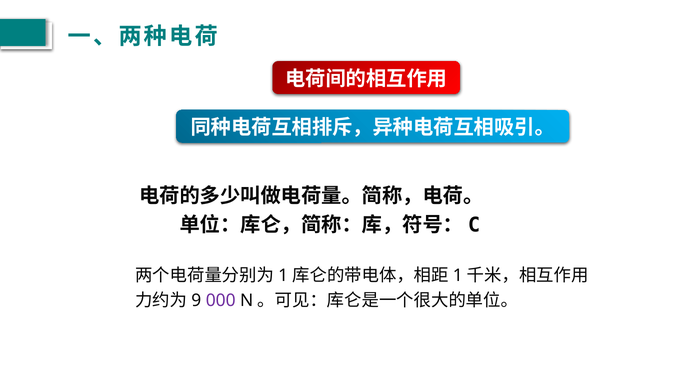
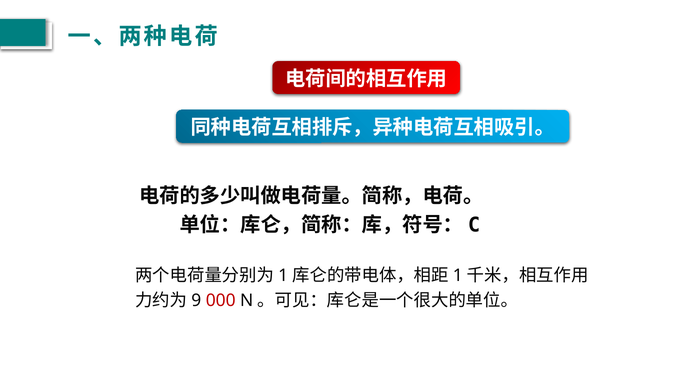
000 colour: purple -> red
